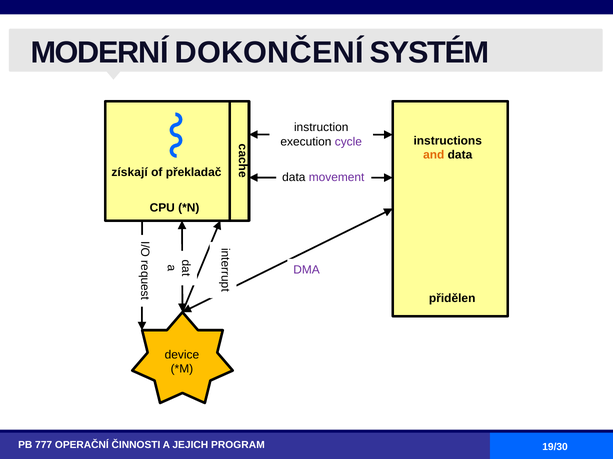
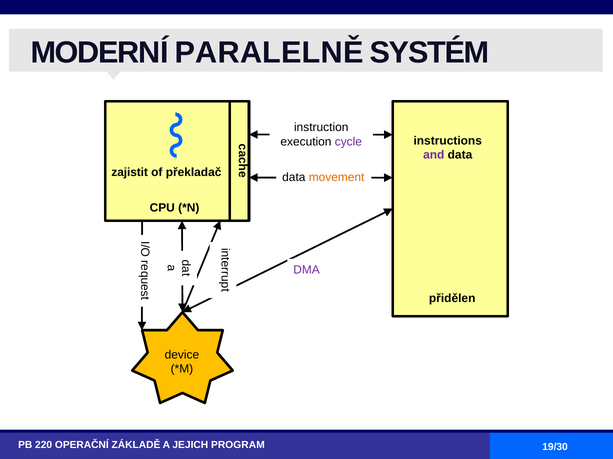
DOKONČENÍ: DOKONČENÍ -> PARALELNĚ
and colour: orange -> purple
získají: získají -> zajistit
movement colour: purple -> orange
777: 777 -> 220
ČINNOSTI: ČINNOSTI -> ZÁKLADĚ
